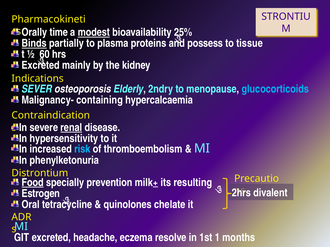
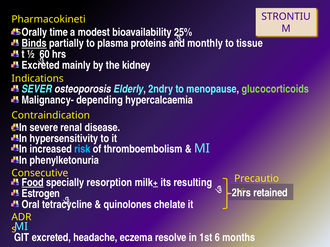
modest underline: present -> none
possess: possess -> monthly
glucocorticoids colour: light blue -> light green
containing: containing -> depending
renal underline: present -> none
Distrontium: Distrontium -> Consecutive
prevention: prevention -> resorption
divalent: divalent -> retained
1: 1 -> 6
